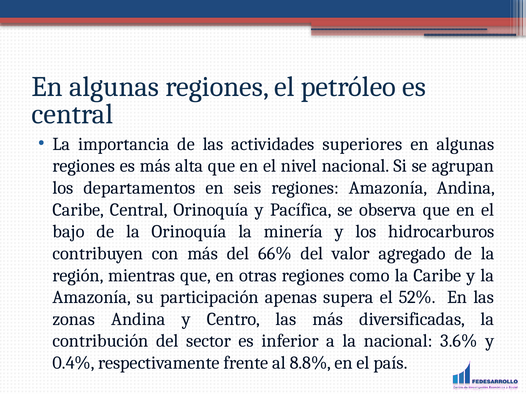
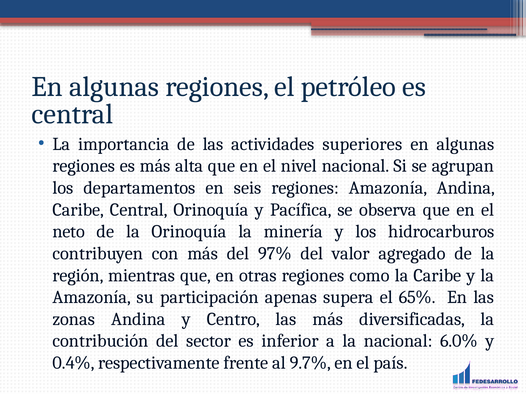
bajo: bajo -> neto
66%: 66% -> 97%
52%: 52% -> 65%
3.6%: 3.6% -> 6.0%
8.8%: 8.8% -> 9.7%
